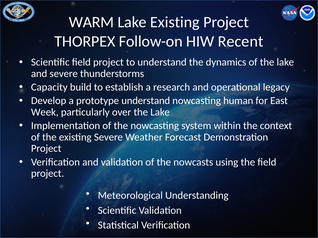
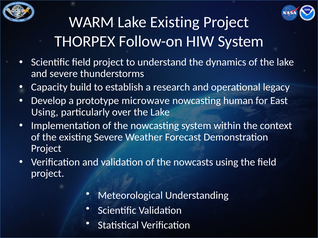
HIW Recent: Recent -> System
prototype understand: understand -> microwave
Week at (45, 112): Week -> Using
